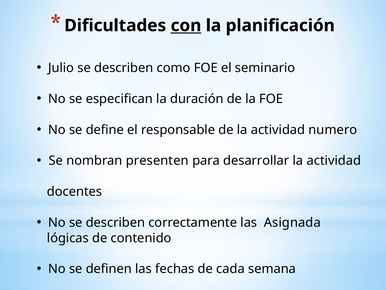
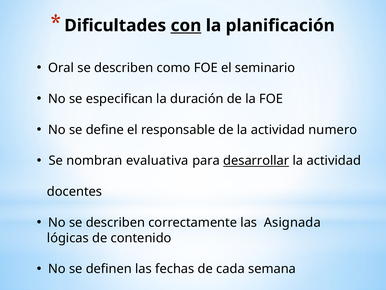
Julio: Julio -> Oral
presenten: presenten -> evaluativa
desarrollar underline: none -> present
